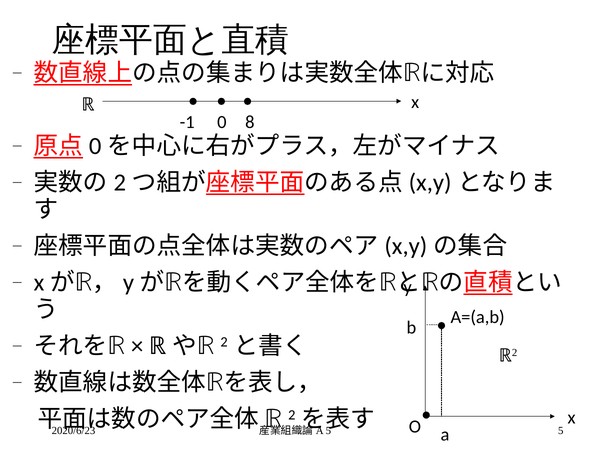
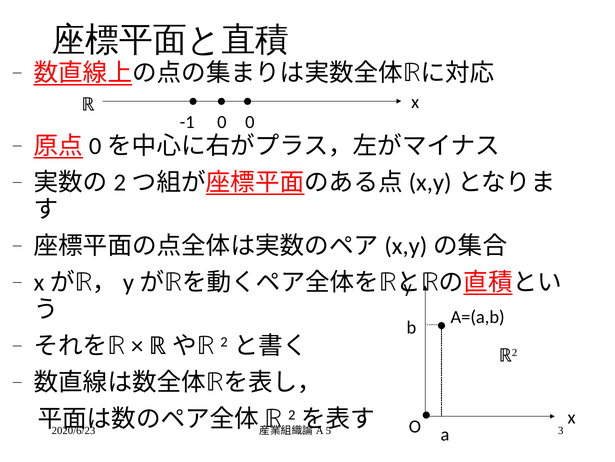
-1 8: 8 -> 0
5 at (561, 430): 5 -> 3
